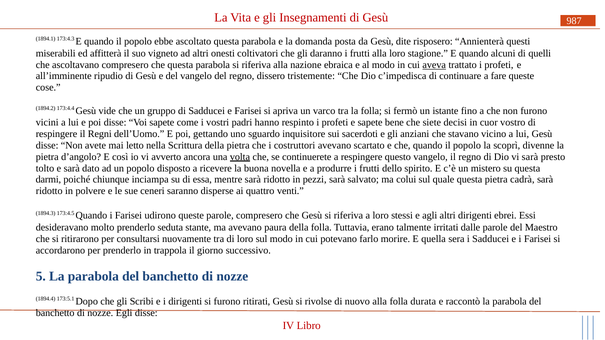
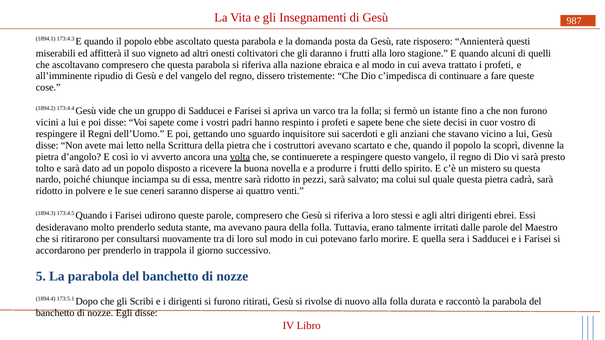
dite: dite -> rate
aveva underline: present -> none
darmi: darmi -> nardo
